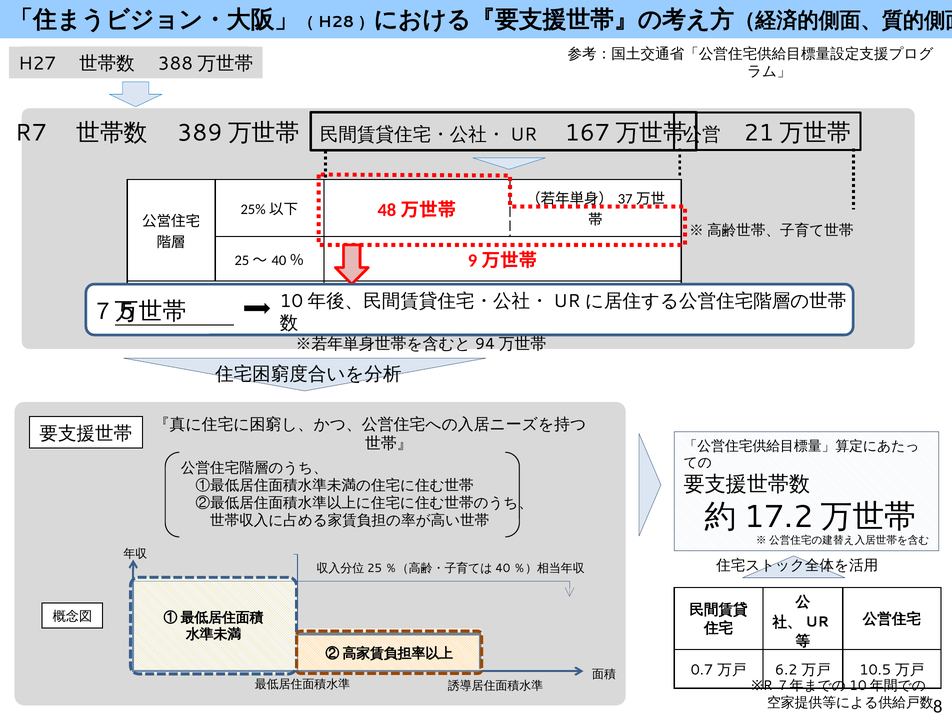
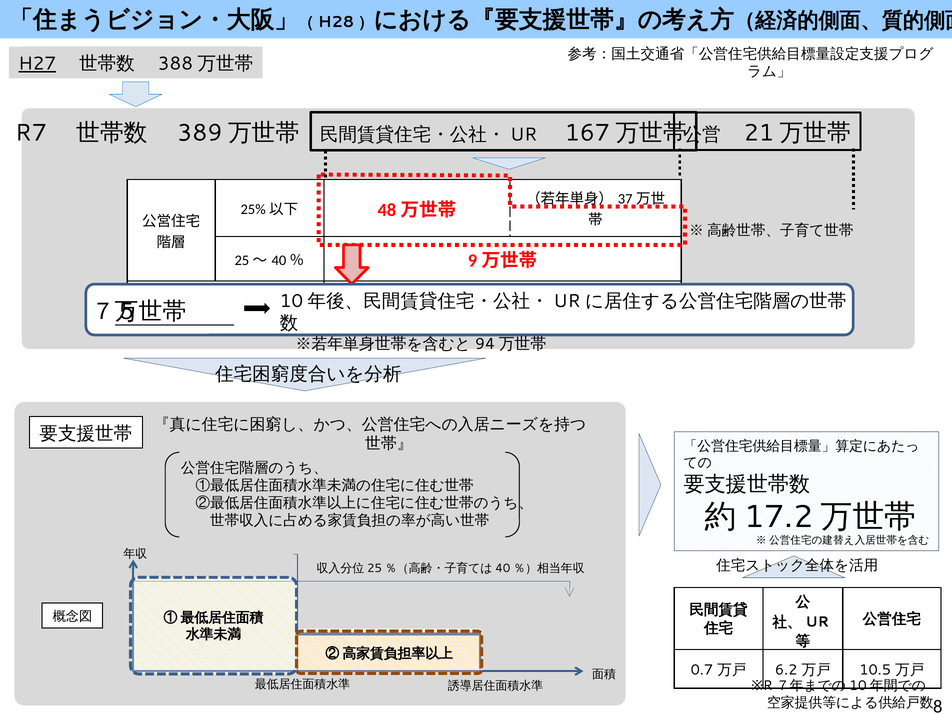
H27 underline: none -> present
